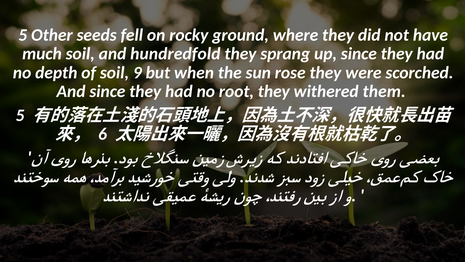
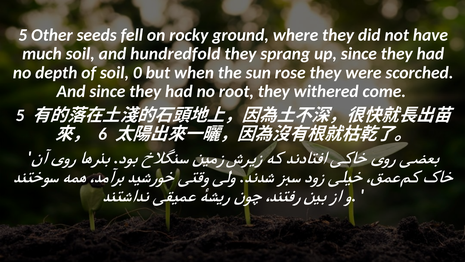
9: 9 -> 0
them: them -> come
